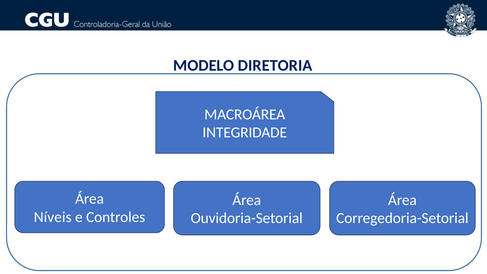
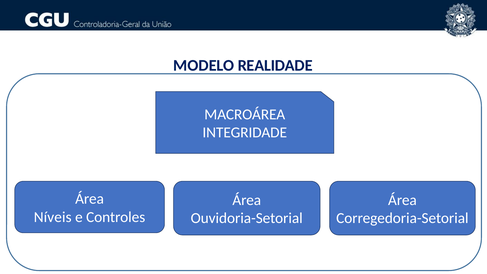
DIRETORIA: DIRETORIA -> REALIDADE
